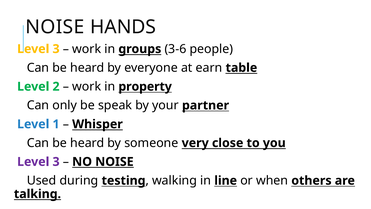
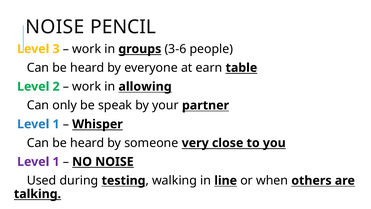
HANDS: HANDS -> PENCIL
property: property -> allowing
3 at (56, 162): 3 -> 1
